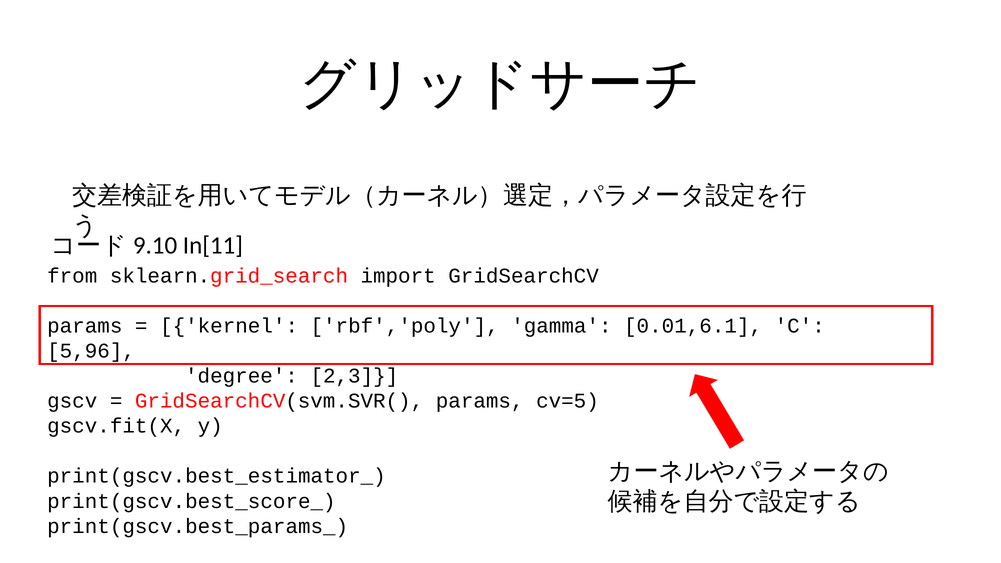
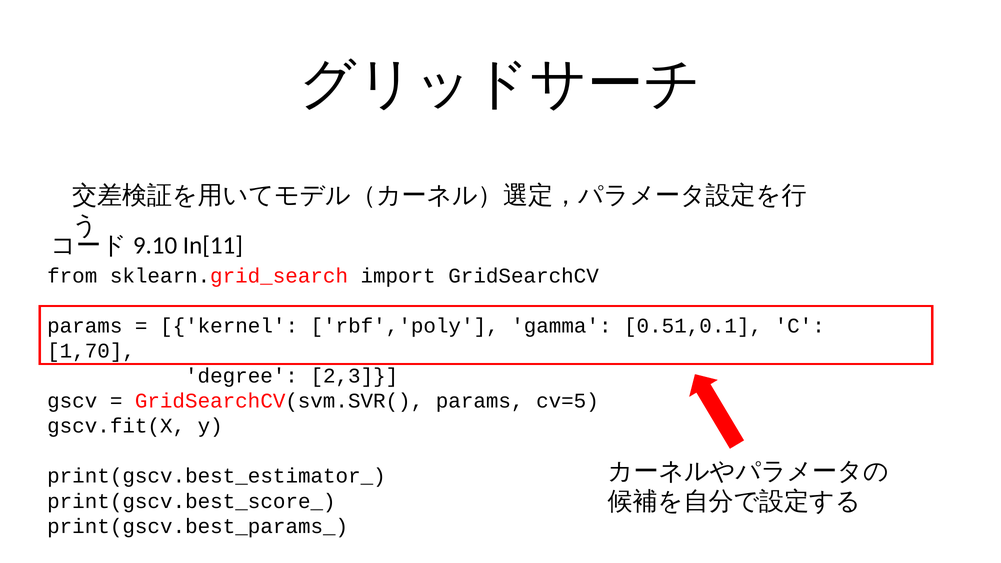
0.01,6.1: 0.01,6.1 -> 0.51,0.1
5,96: 5,96 -> 1,70
